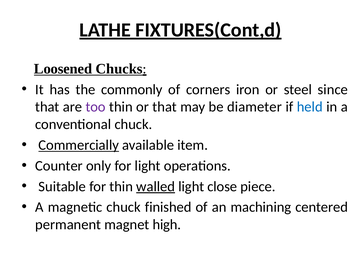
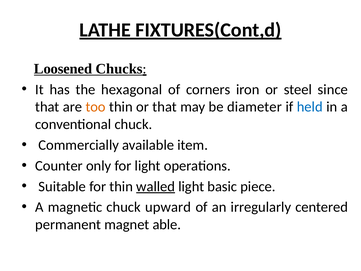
commonly: commonly -> hexagonal
too colour: purple -> orange
Commercially underline: present -> none
close: close -> basic
finished: finished -> upward
machining: machining -> irregularly
high: high -> able
